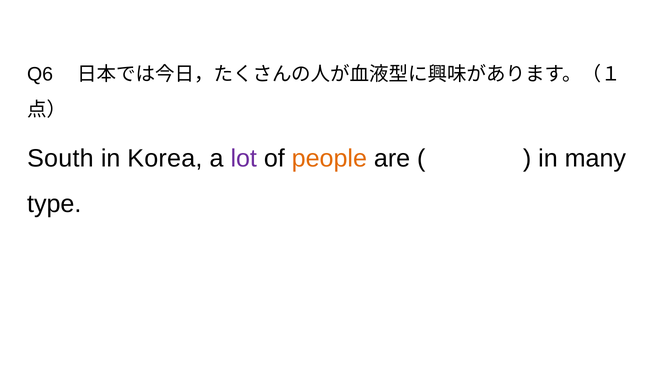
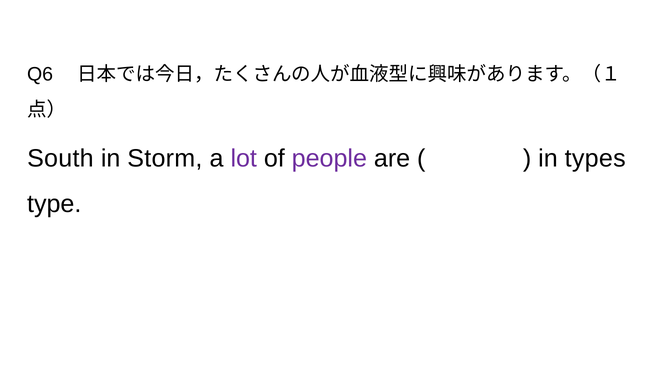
Korea: Korea -> Storm
people colour: orange -> purple
many: many -> types
